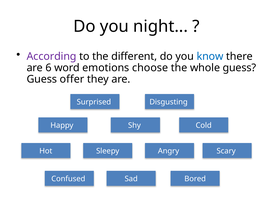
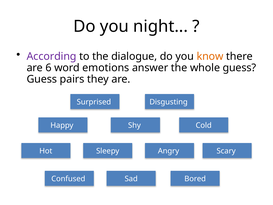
different: different -> dialogue
know colour: blue -> orange
choose: choose -> answer
offer: offer -> pairs
